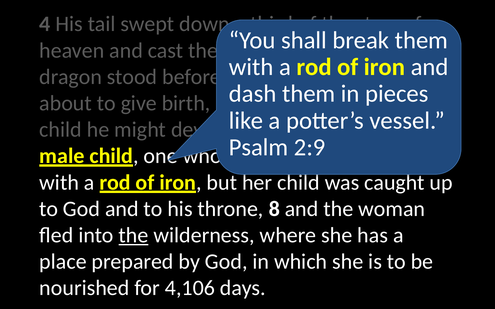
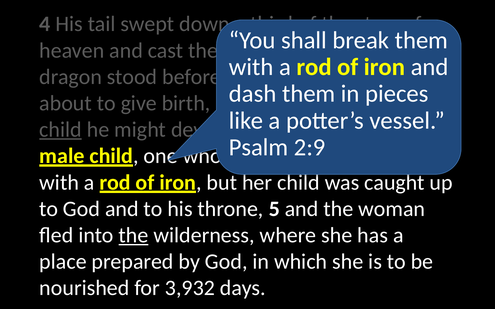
child at (61, 130) underline: none -> present
throne 8: 8 -> 5
4,106: 4,106 -> 3,932
